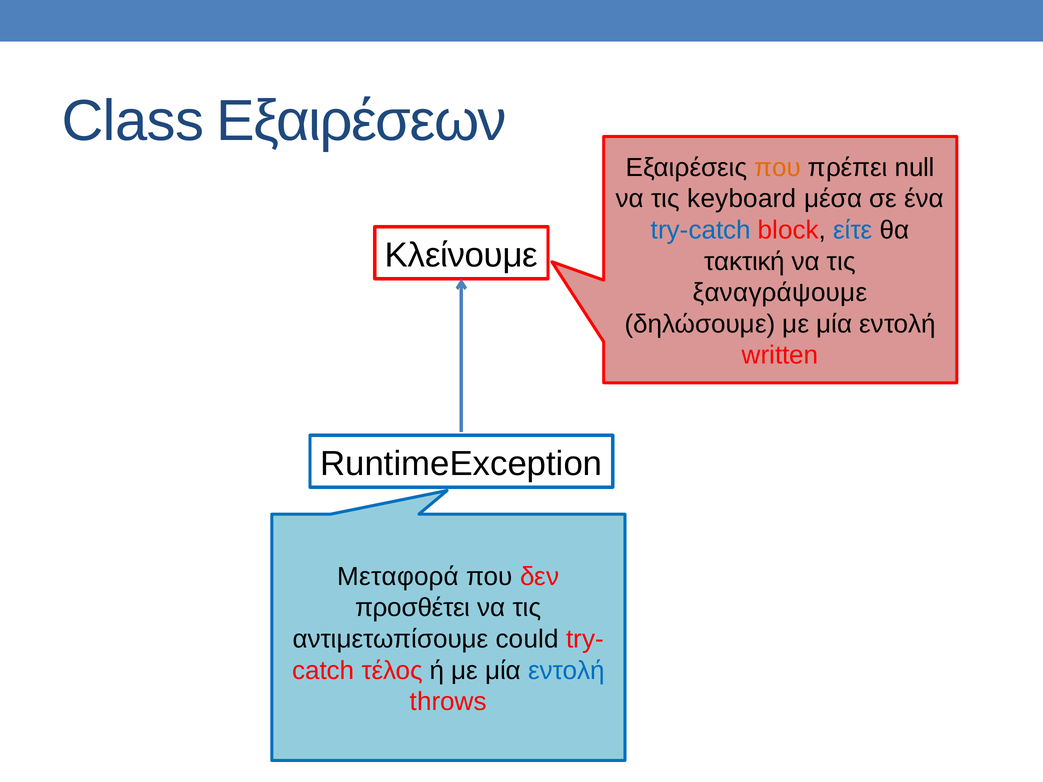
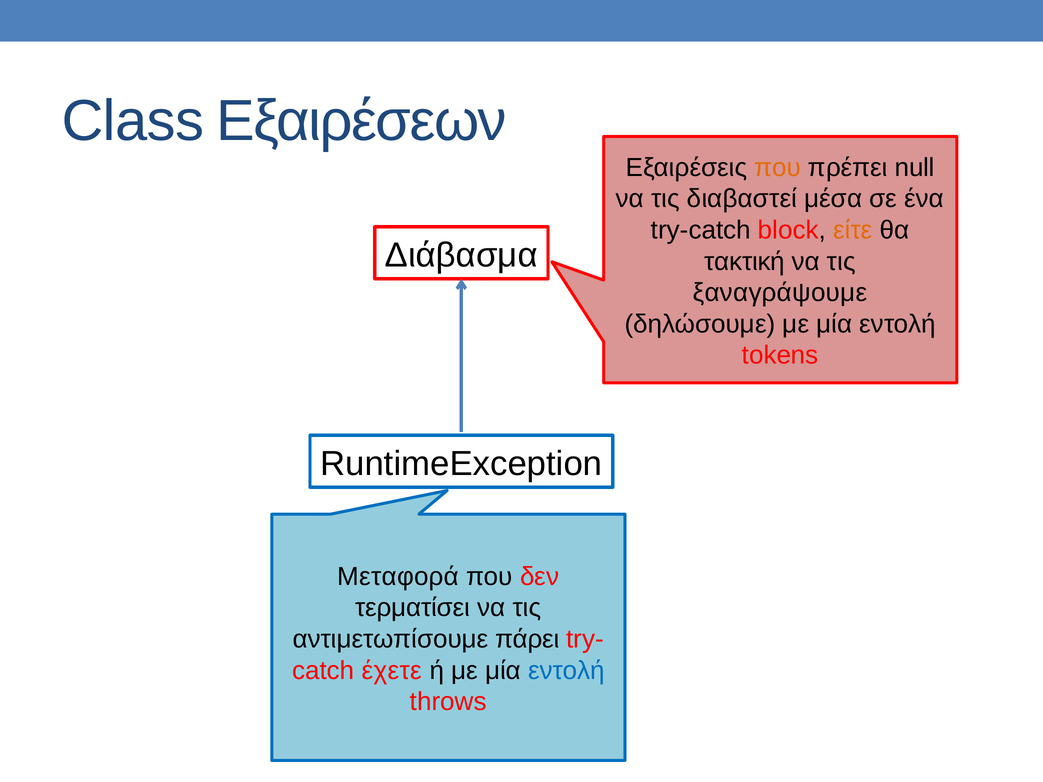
keyboard: keyboard -> διαβαστεί
try-catch colour: blue -> black
είτε colour: blue -> orange
Κλείνουμε: Κλείνουμε -> Διάβασμα
written: written -> tokens
προσθέτει: προσθέτει -> τερματίσει
could: could -> πάρει
τέλος: τέλος -> έχετε
